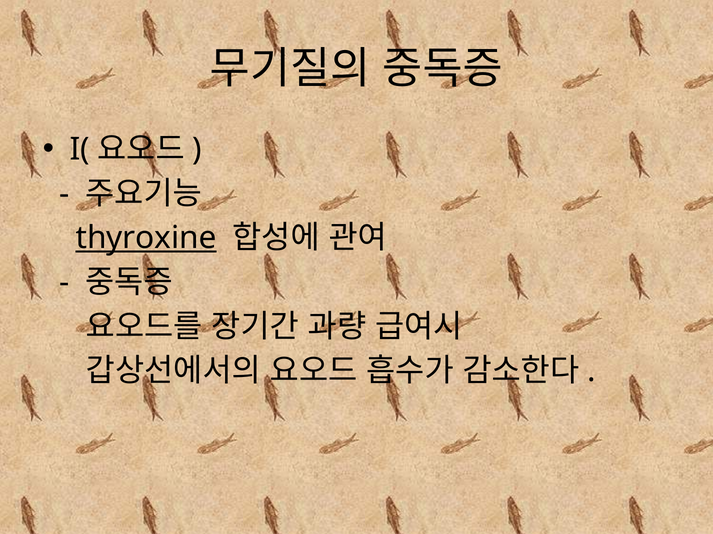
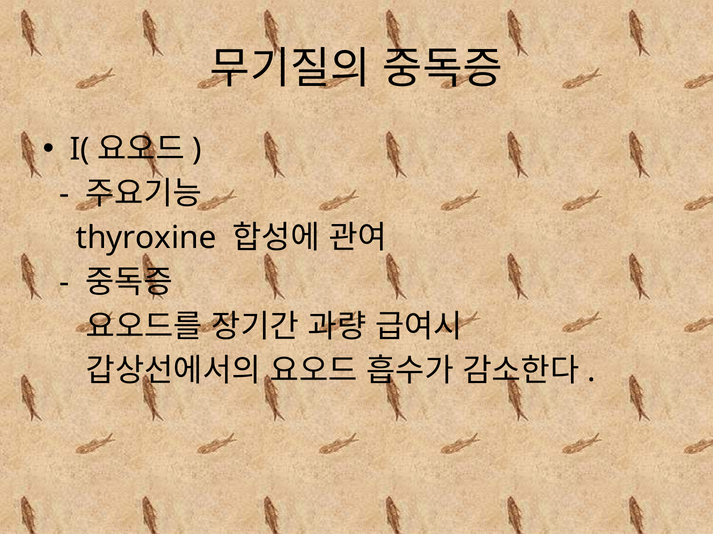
thyroxine underline: present -> none
